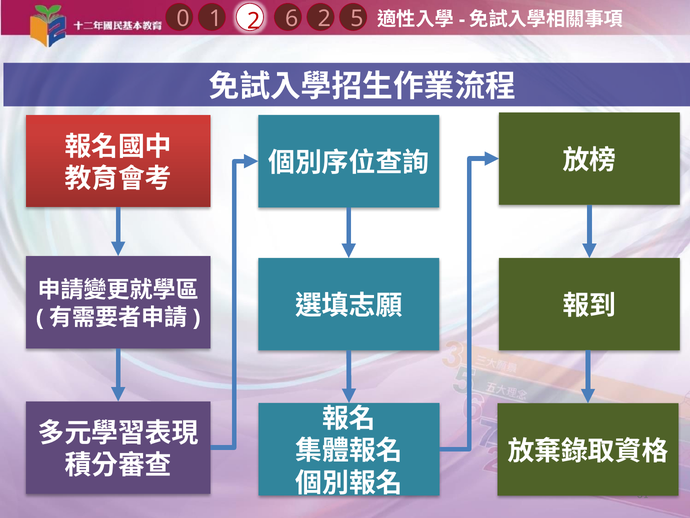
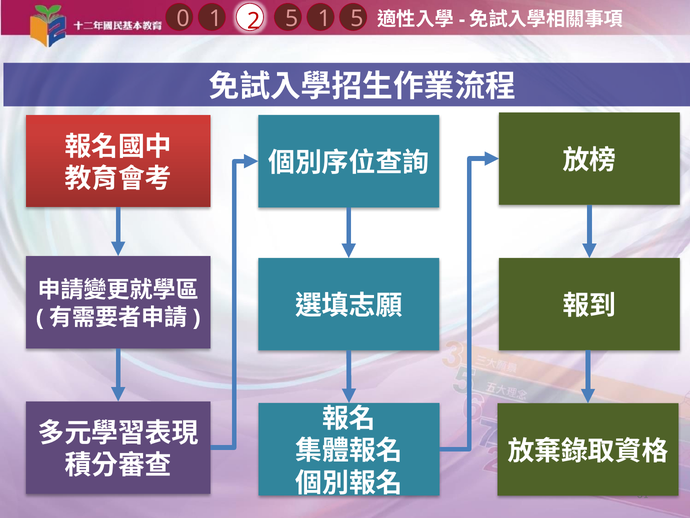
1 2: 2 -> 1
2 6: 6 -> 5
